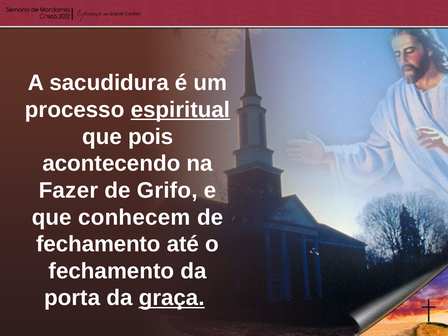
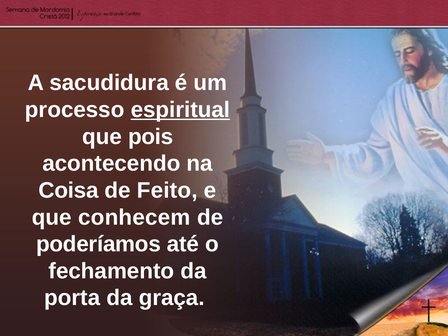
Fazer: Fazer -> Coisa
Grifo: Grifo -> Feito
fechamento at (98, 244): fechamento -> poderíamos
graça underline: present -> none
